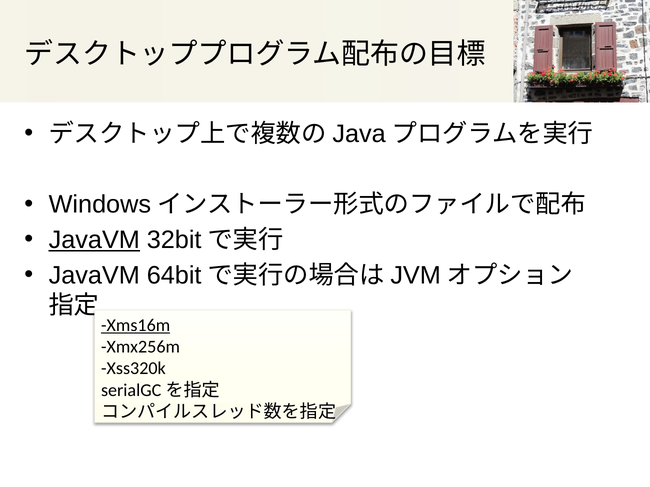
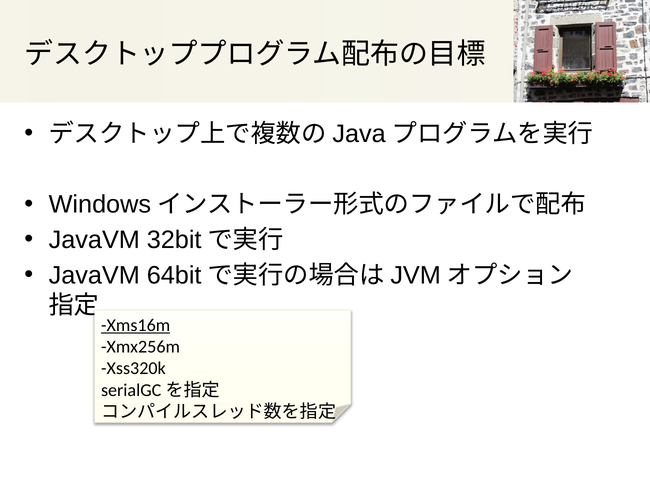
JavaVM at (94, 240) underline: present -> none
